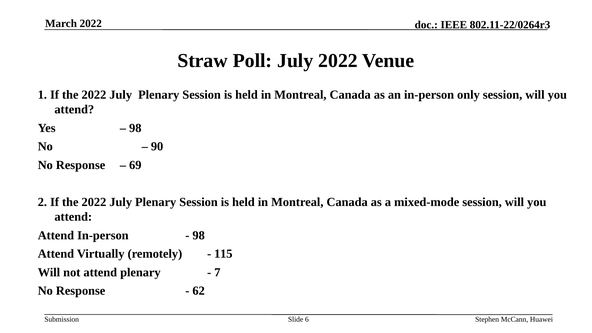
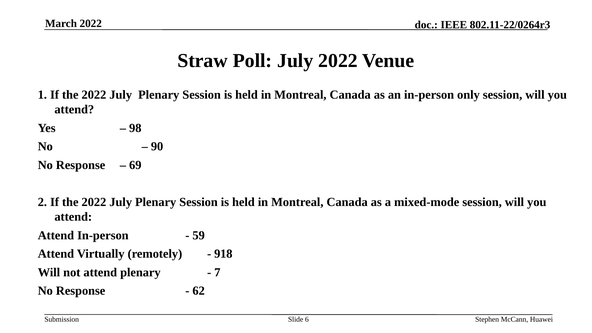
98 at (199, 235): 98 -> 59
115: 115 -> 918
